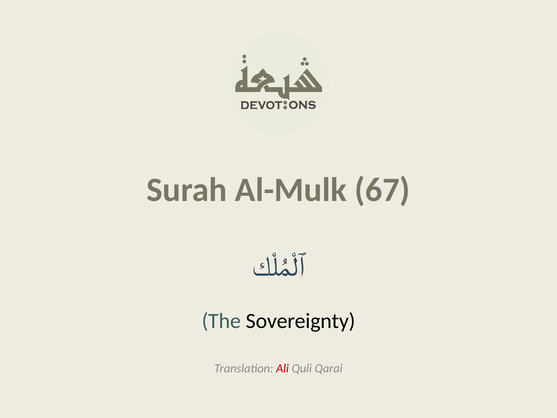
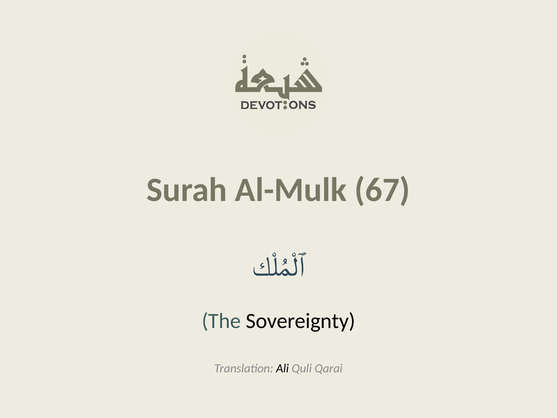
Ali colour: red -> black
